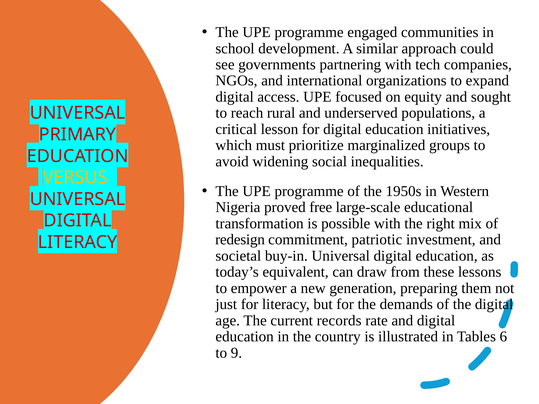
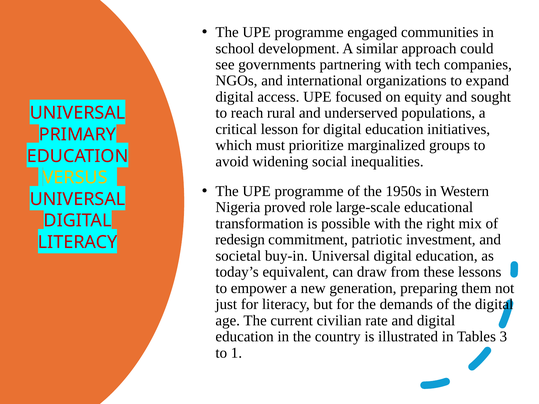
free: free -> role
records: records -> civilian
6: 6 -> 3
9: 9 -> 1
